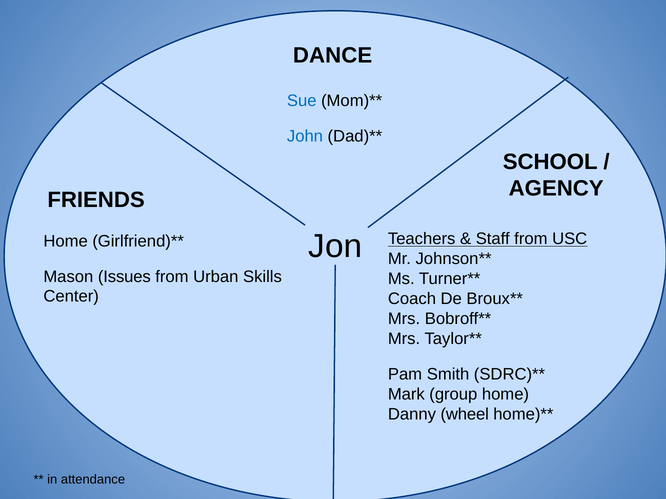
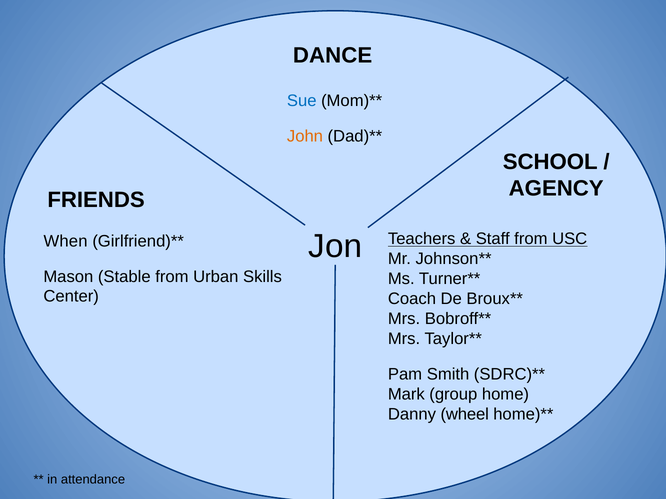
John colour: blue -> orange
Home at (66, 241): Home -> When
Issues: Issues -> Stable
